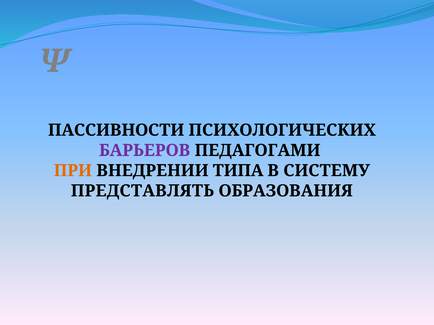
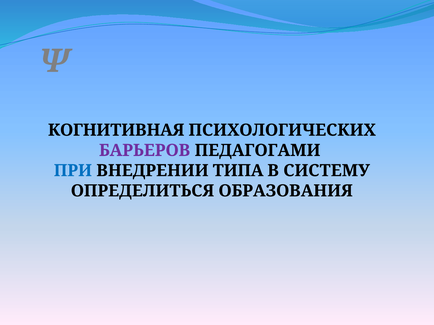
ПАССИВНОСТИ: ПАССИВНОСТИ -> КОГНИТИВНАЯ
ПРИ colour: orange -> blue
ПРЕДСТАВЛЯТЬ: ПРЕДСТАВЛЯТЬ -> ОПРЕДЕЛИТЬСЯ
